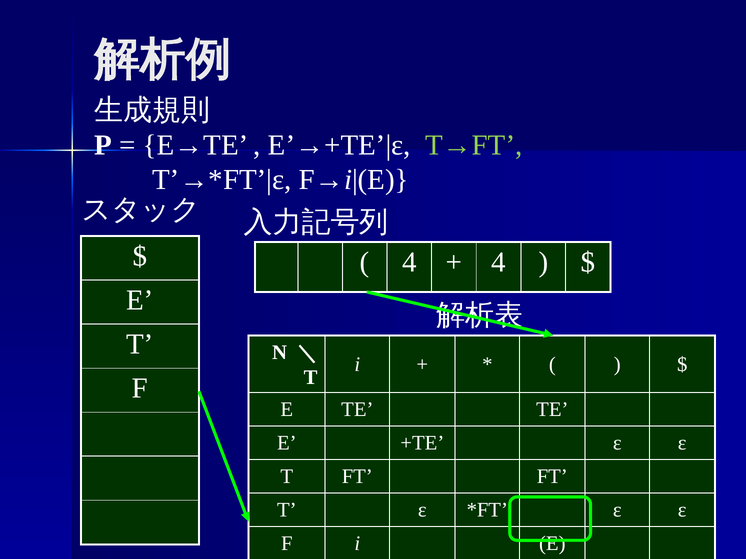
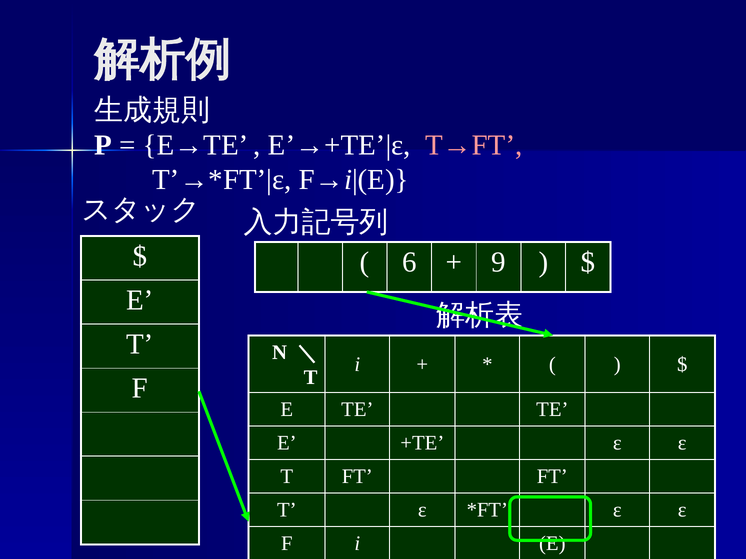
T→FT colour: light green -> pink
4 at (409, 263): 4 -> 6
4 at (499, 263): 4 -> 9
